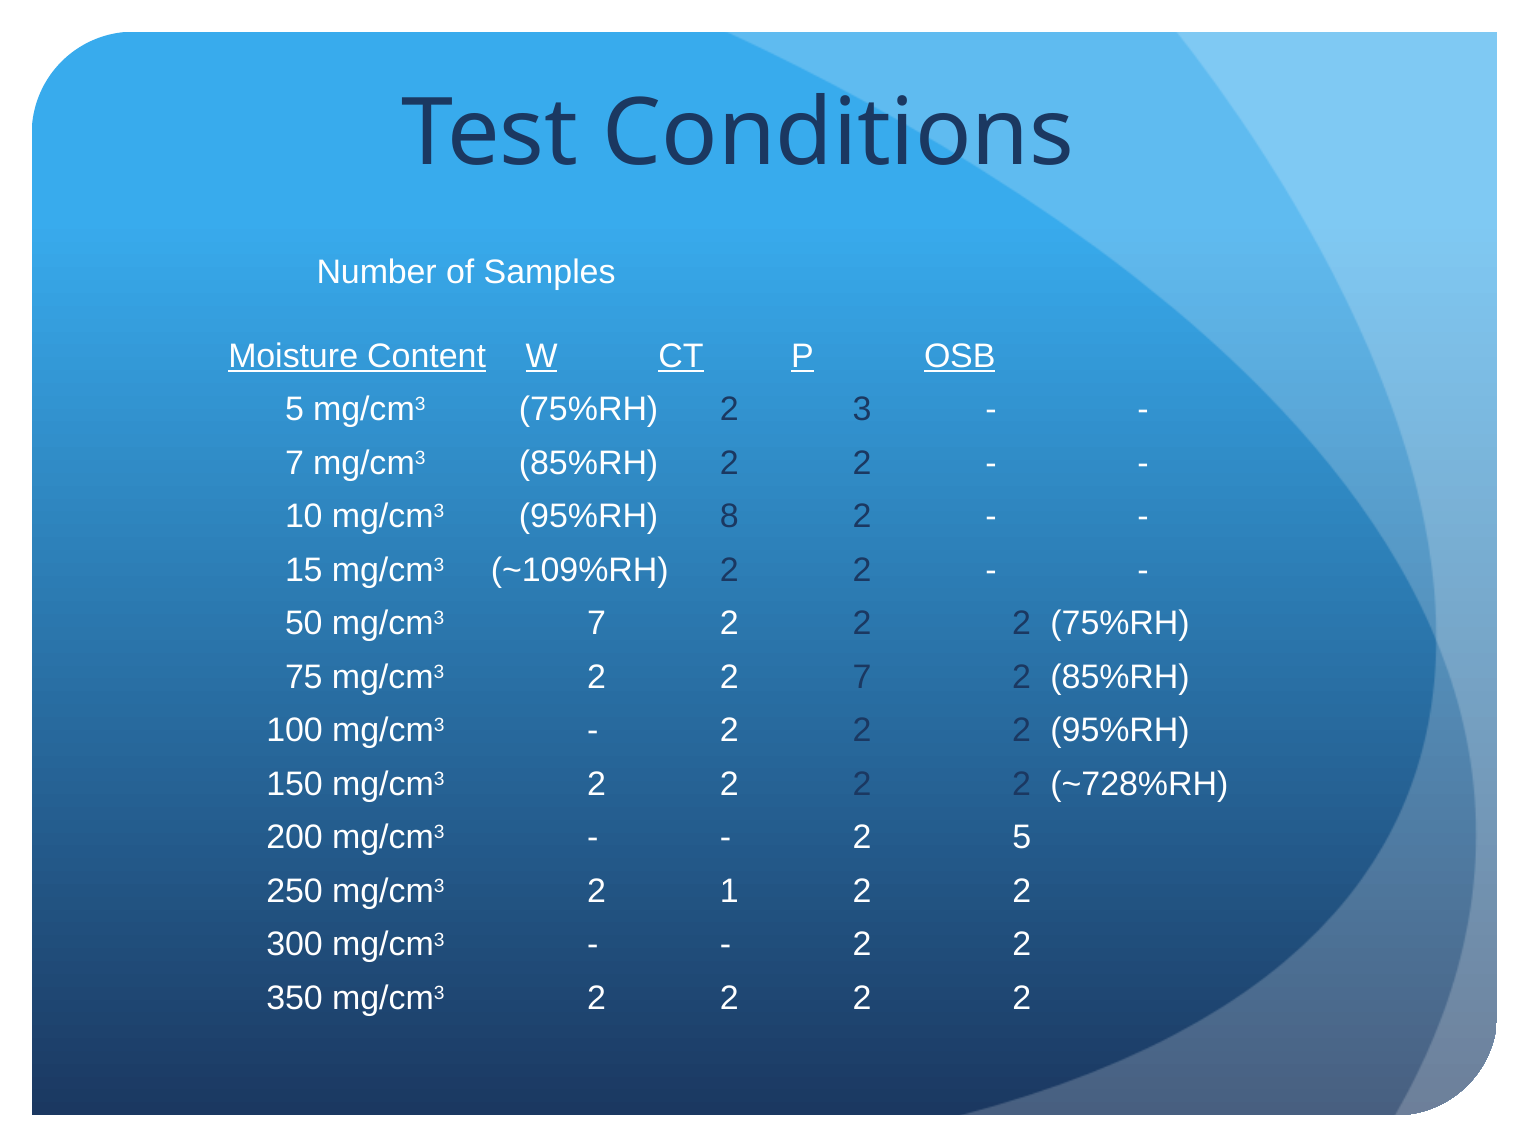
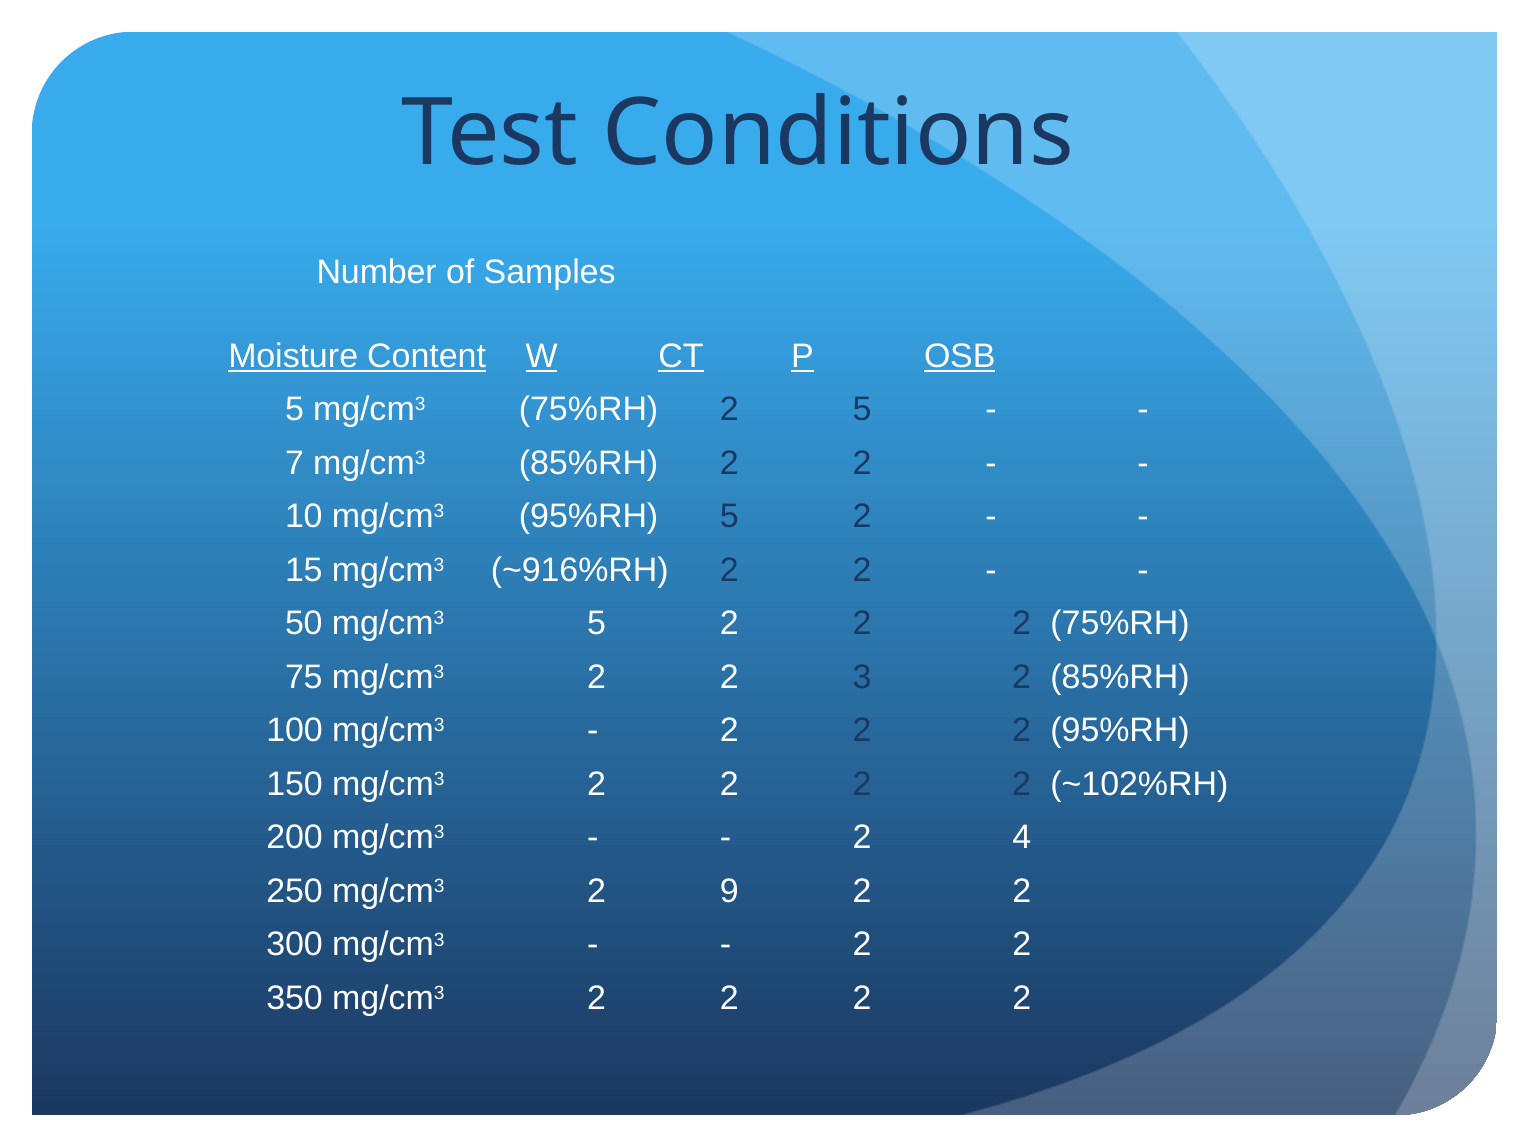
2 3: 3 -> 5
95%RH 8: 8 -> 5
~109%RH: ~109%RH -> ~916%RH
mg/cm3 7: 7 -> 5
2 7: 7 -> 3
~728%RH: ~728%RH -> ~102%RH
2 5: 5 -> 4
1: 1 -> 9
